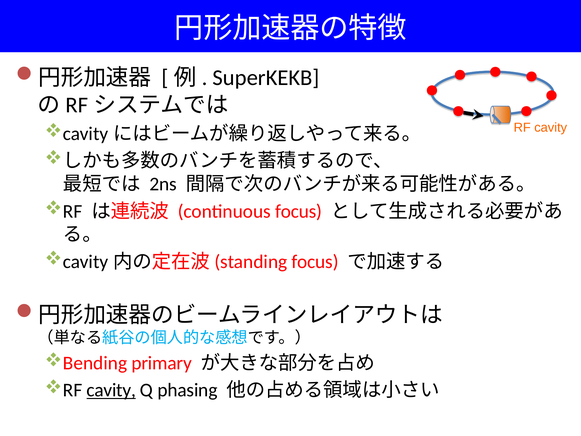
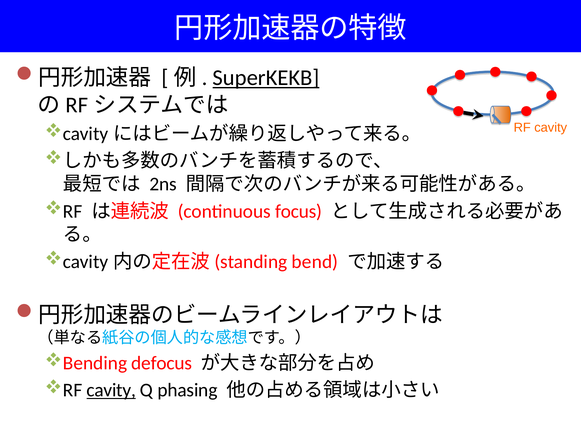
SuperKEKB underline: none -> present
focus at (315, 262): focus -> bend
primary: primary -> defocus
